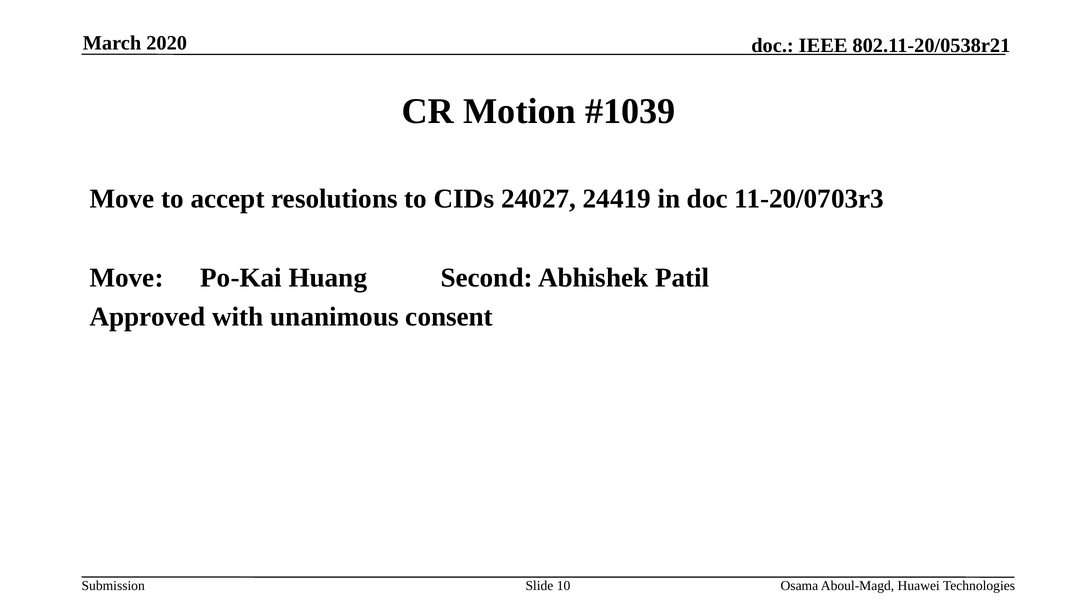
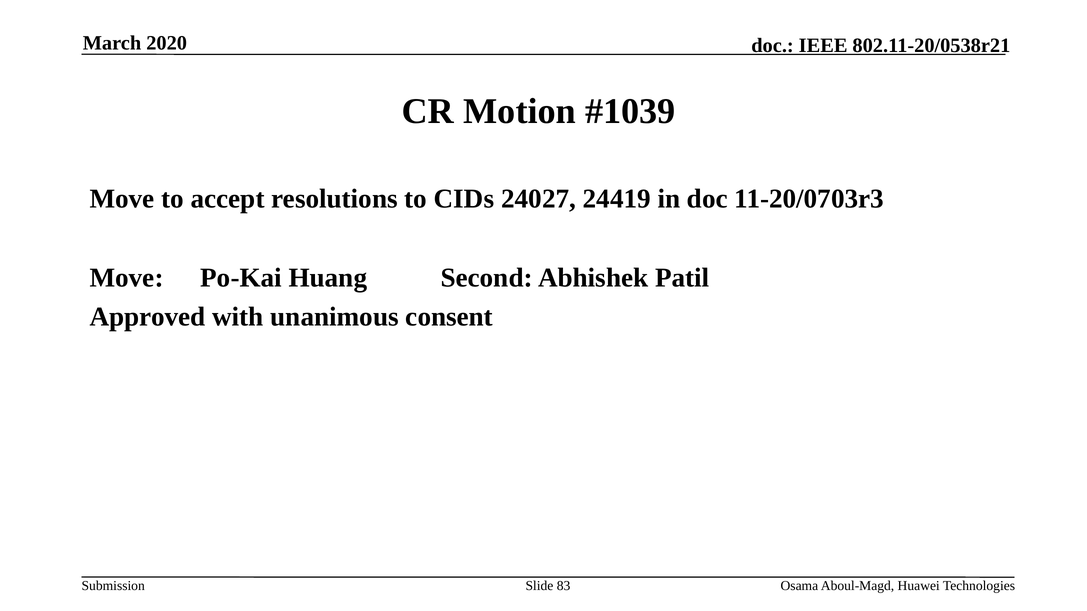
10: 10 -> 83
